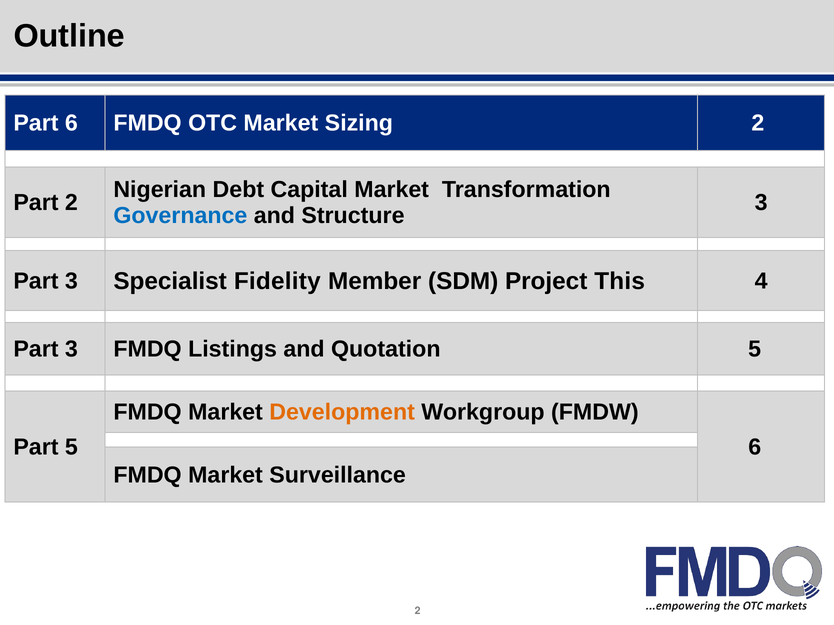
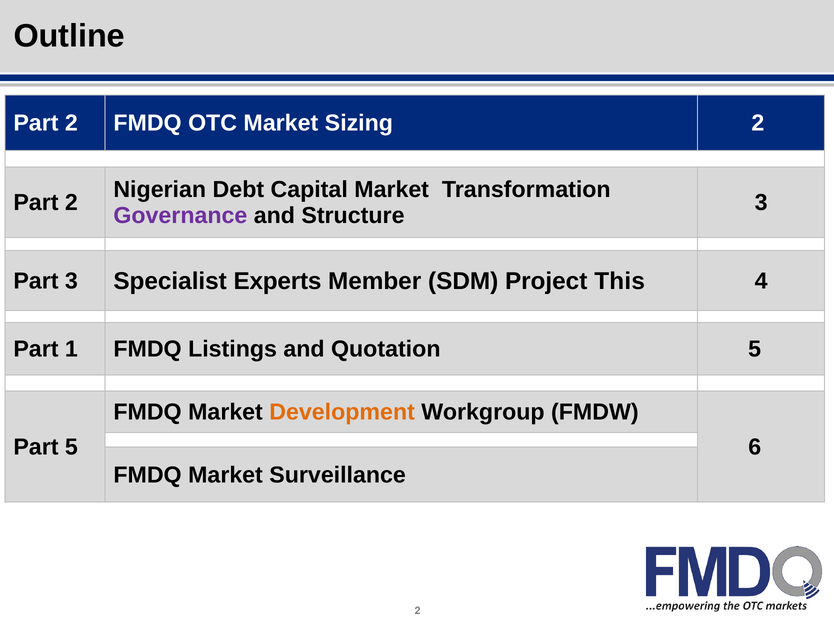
6 at (71, 123): 6 -> 2
Governance colour: blue -> purple
Fidelity: Fidelity -> Experts
3 at (71, 349): 3 -> 1
